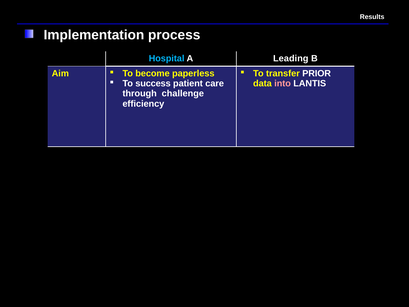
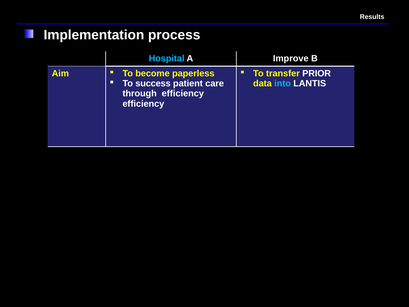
Leading: Leading -> Improve
into colour: pink -> light blue
through challenge: challenge -> efficiency
